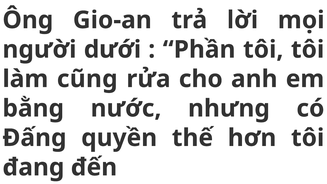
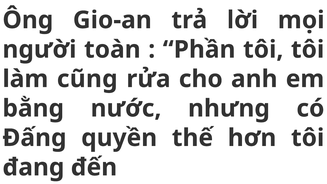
dưới: dưới -> toàn
